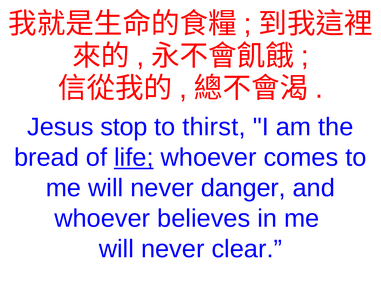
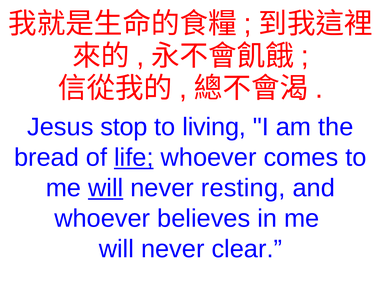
thirst: thirst -> living
will at (106, 188) underline: none -> present
danger: danger -> resting
